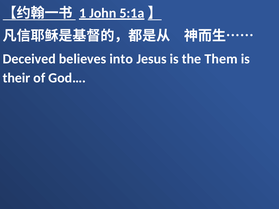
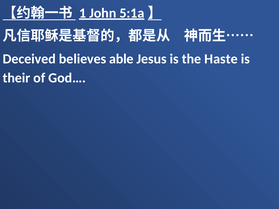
into: into -> able
Them: Them -> Haste
